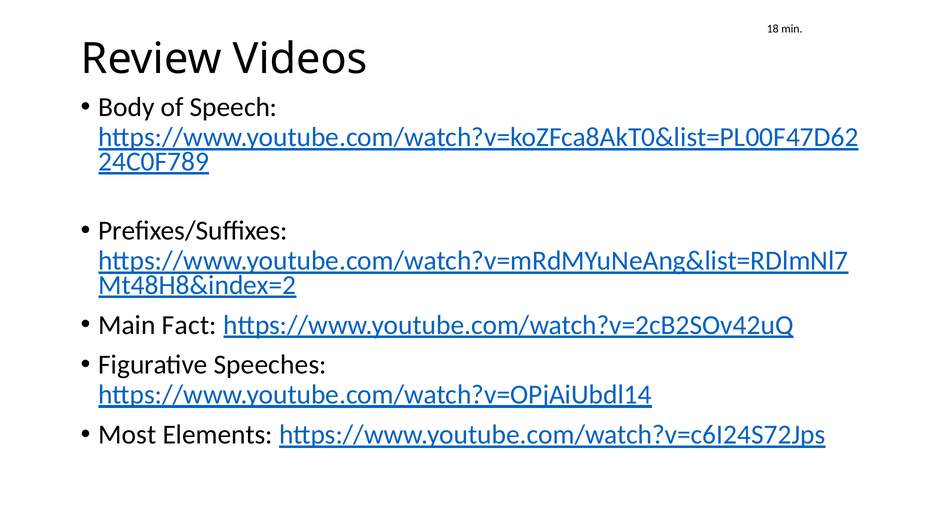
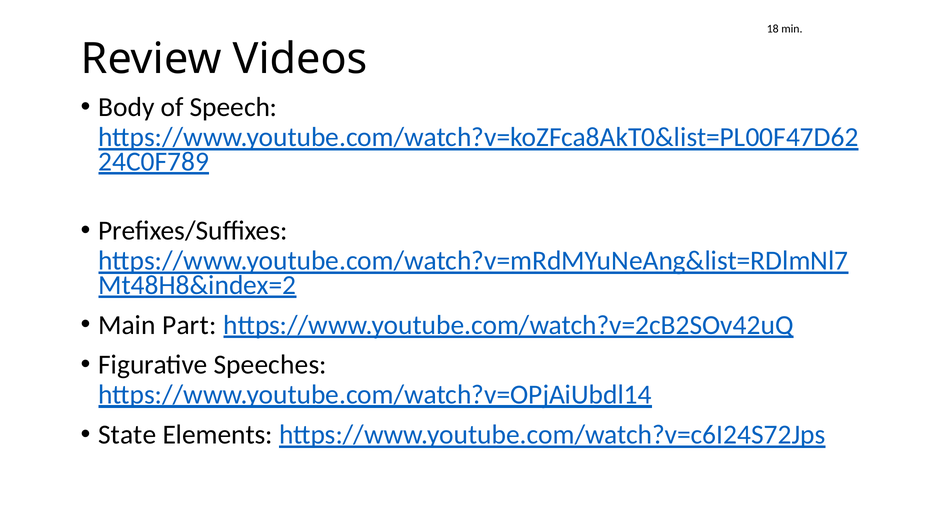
Fact: Fact -> Part
Most: Most -> State
